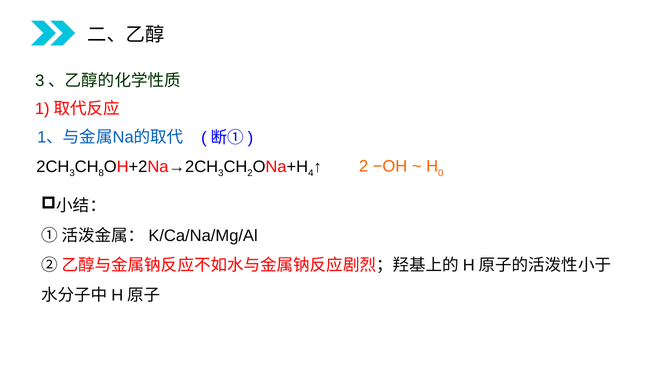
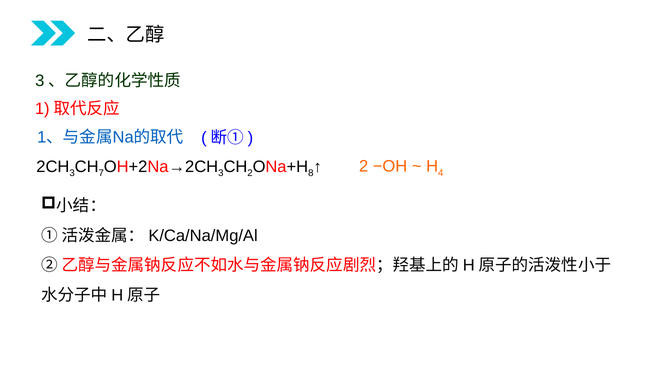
0: 0 -> 4
8: 8 -> 7
4: 4 -> 8
